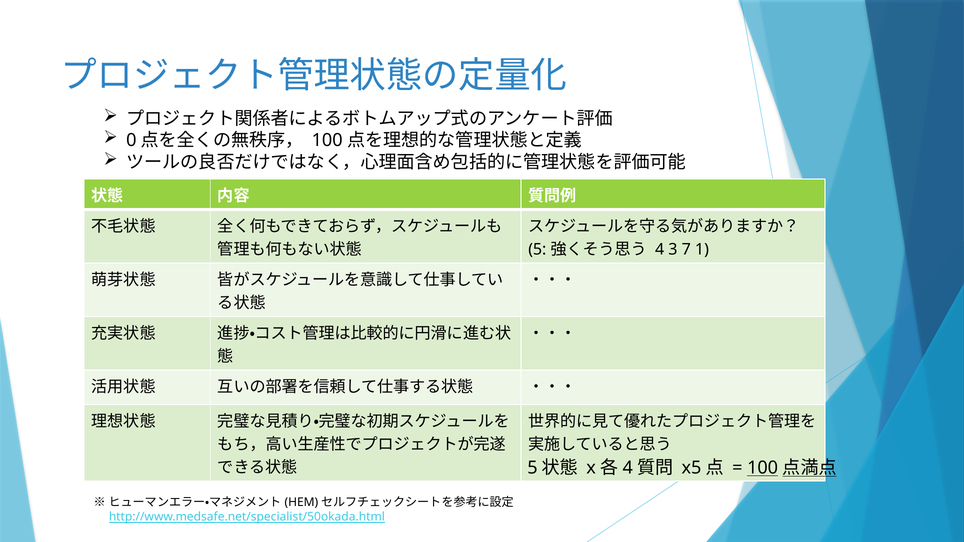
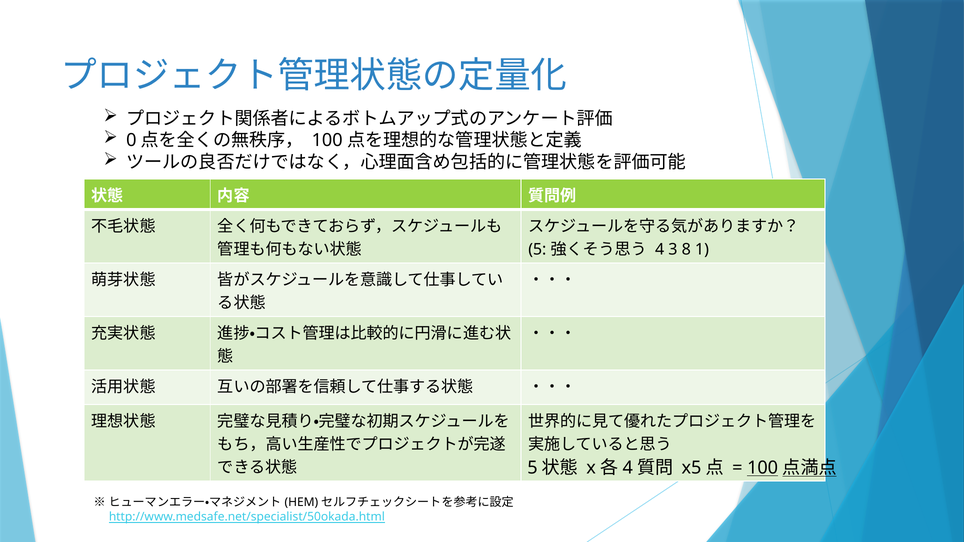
7: 7 -> 8
